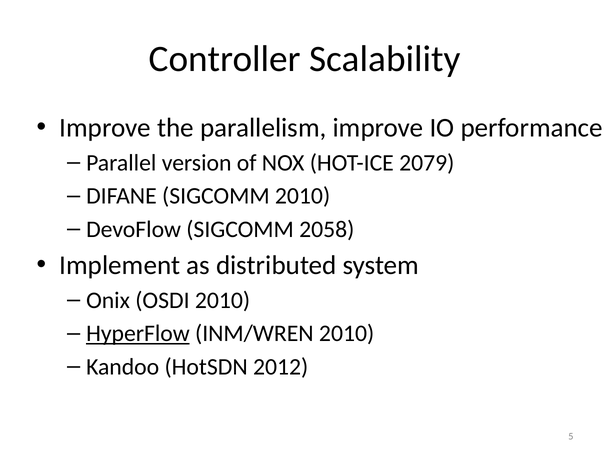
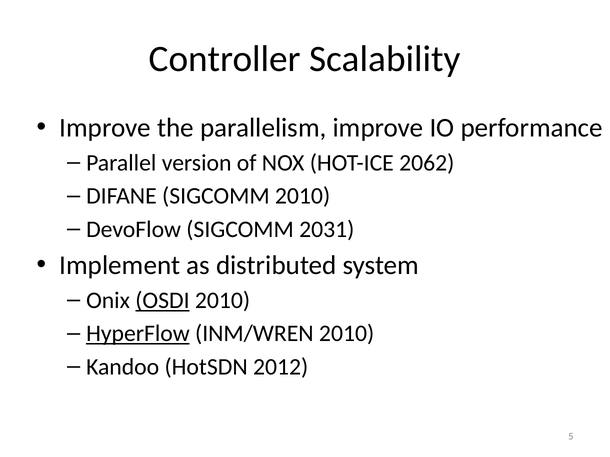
2079: 2079 -> 2062
2058: 2058 -> 2031
OSDI underline: none -> present
